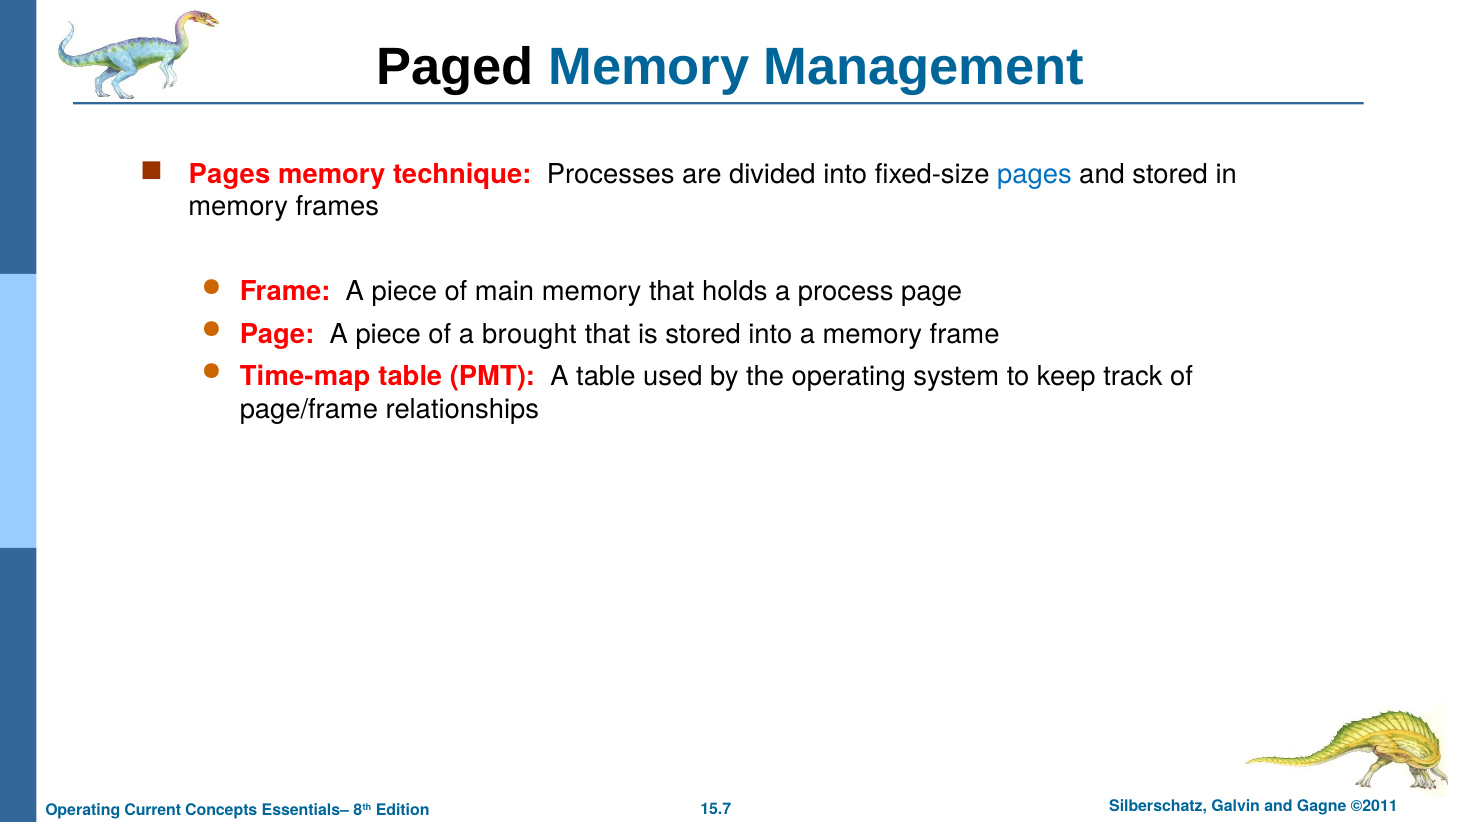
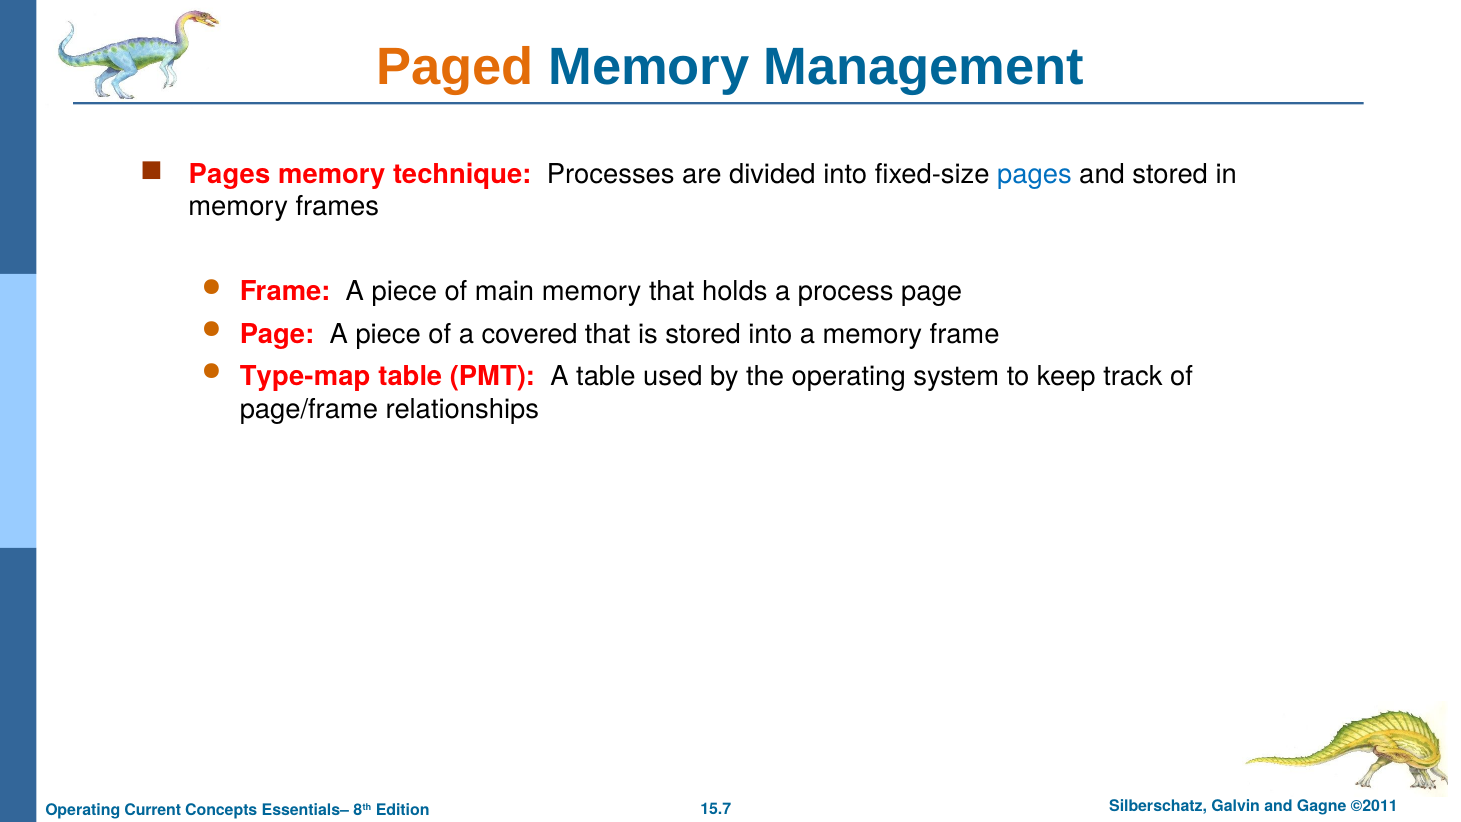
Paged colour: black -> orange
brought: brought -> covered
Time-map: Time-map -> Type-map
